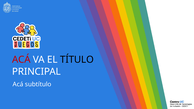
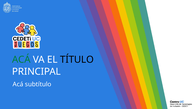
ACÁ at (21, 60) colour: red -> green
